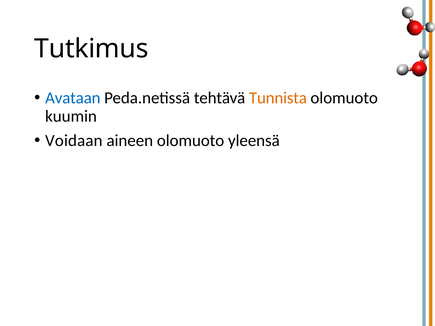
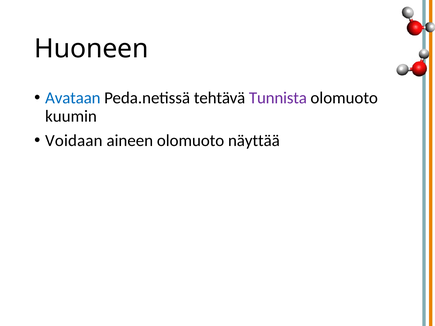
Tutkimus: Tutkimus -> Huoneen
Tunnista colour: orange -> purple
yleensä: yleensä -> näyttää
